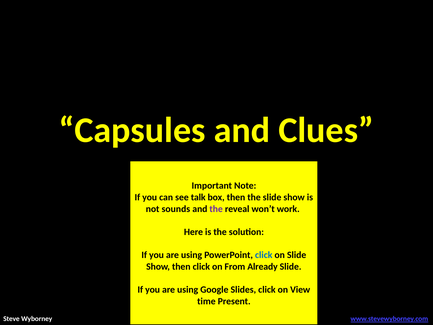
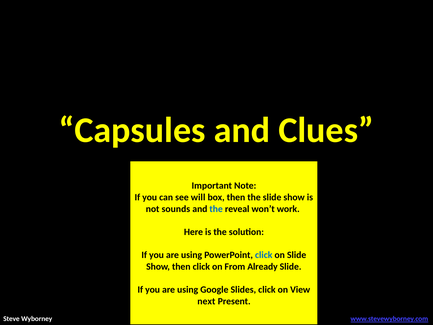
talk: talk -> will
the at (216, 209) colour: purple -> blue
time: time -> next
